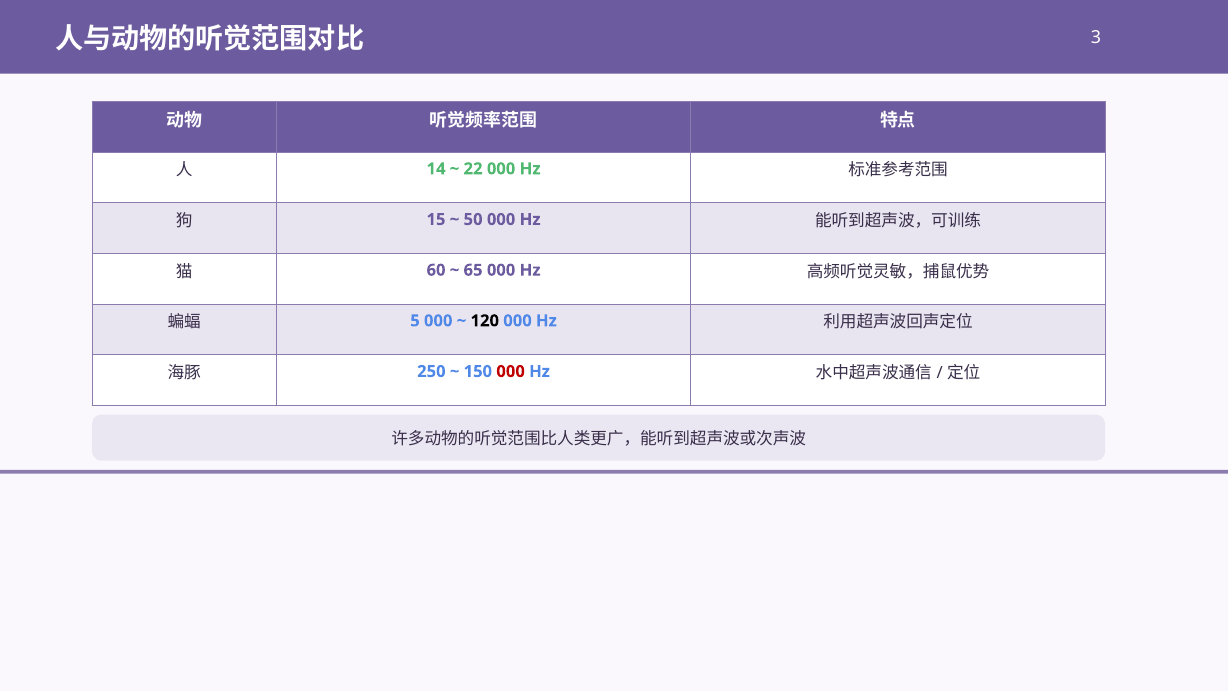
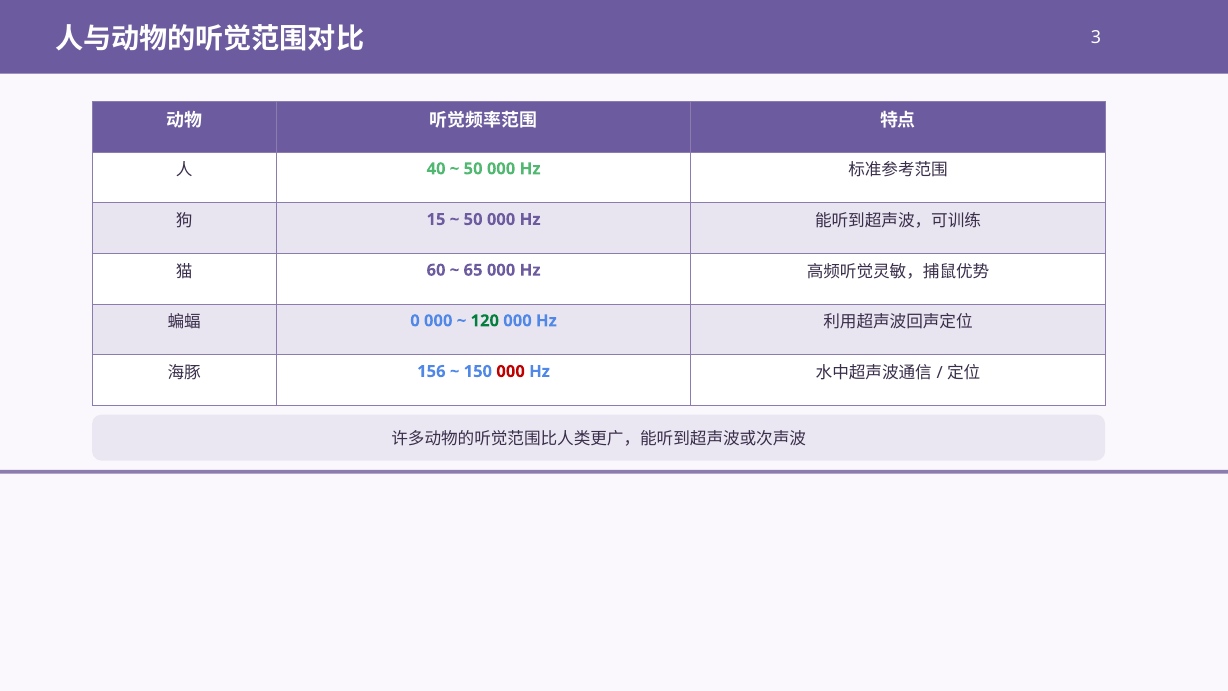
14: 14 -> 40
22 at (473, 169): 22 -> 50
5: 5 -> 0
120 colour: black -> green
250: 250 -> 156
